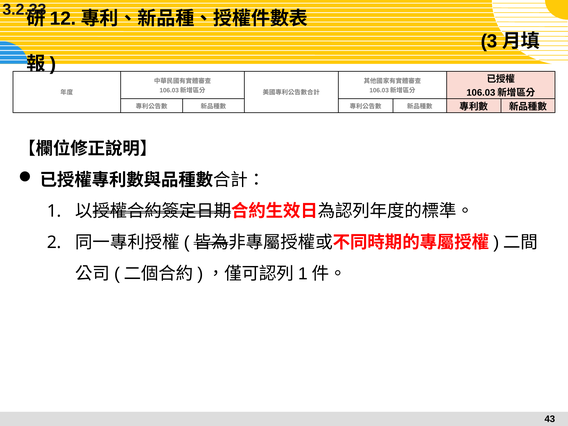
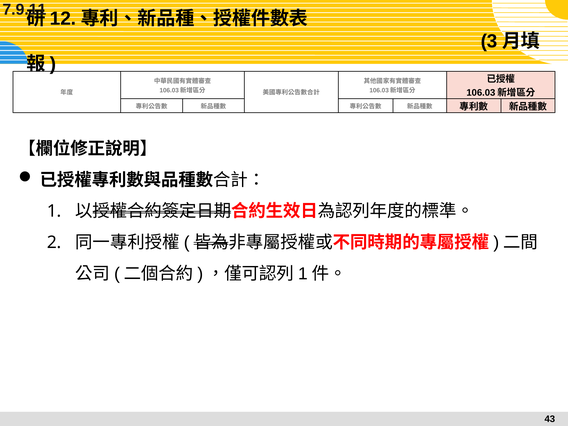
3.2.33: 3.2.33 -> 7.9.11
